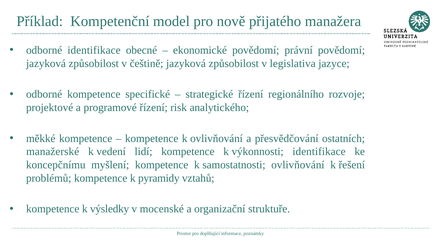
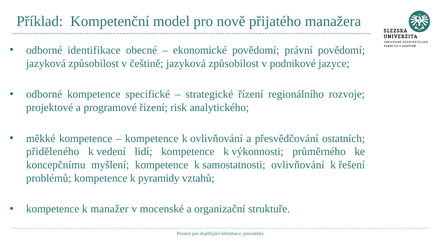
legislativa: legislativa -> podnikové
manažerské: manažerské -> přiděleného
výkonnosti identifikace: identifikace -> průměrného
výsledky: výsledky -> manažer
